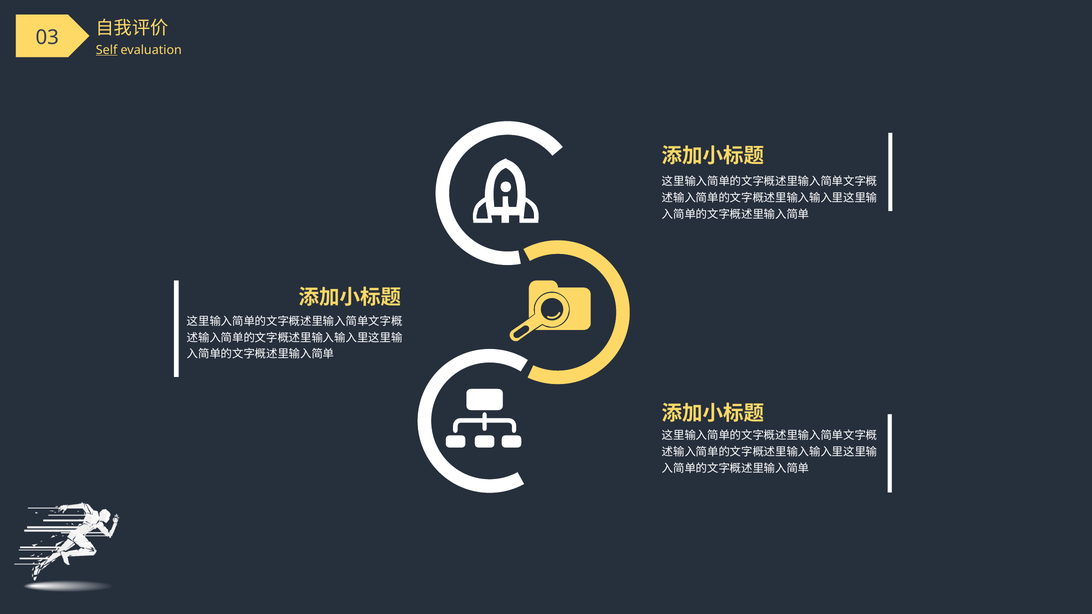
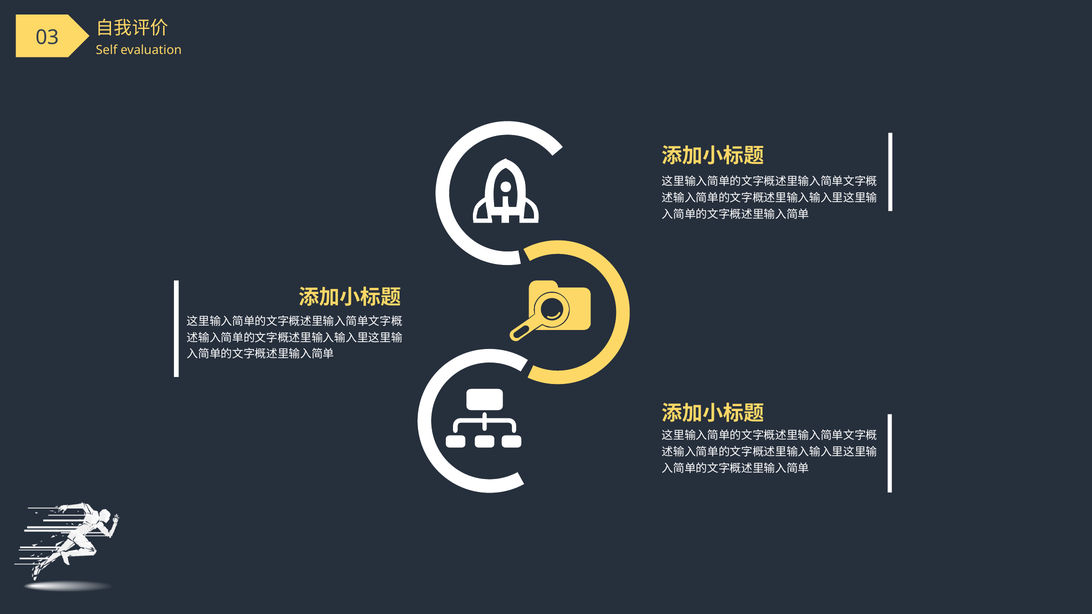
Self underline: present -> none
